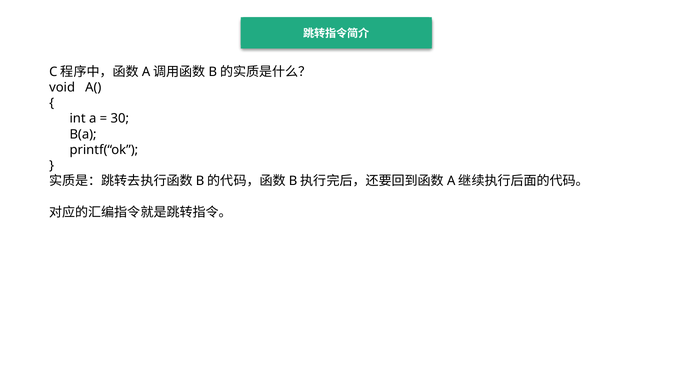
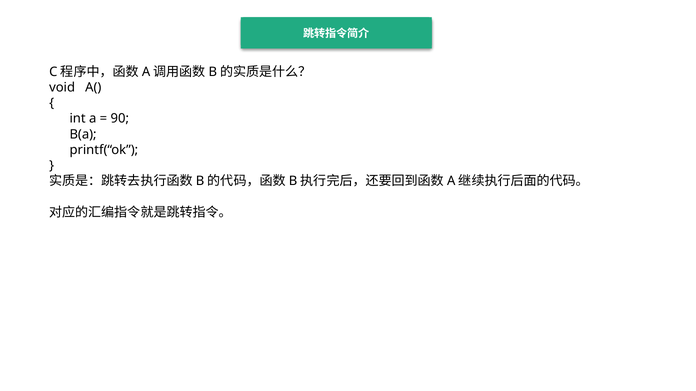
30: 30 -> 90
